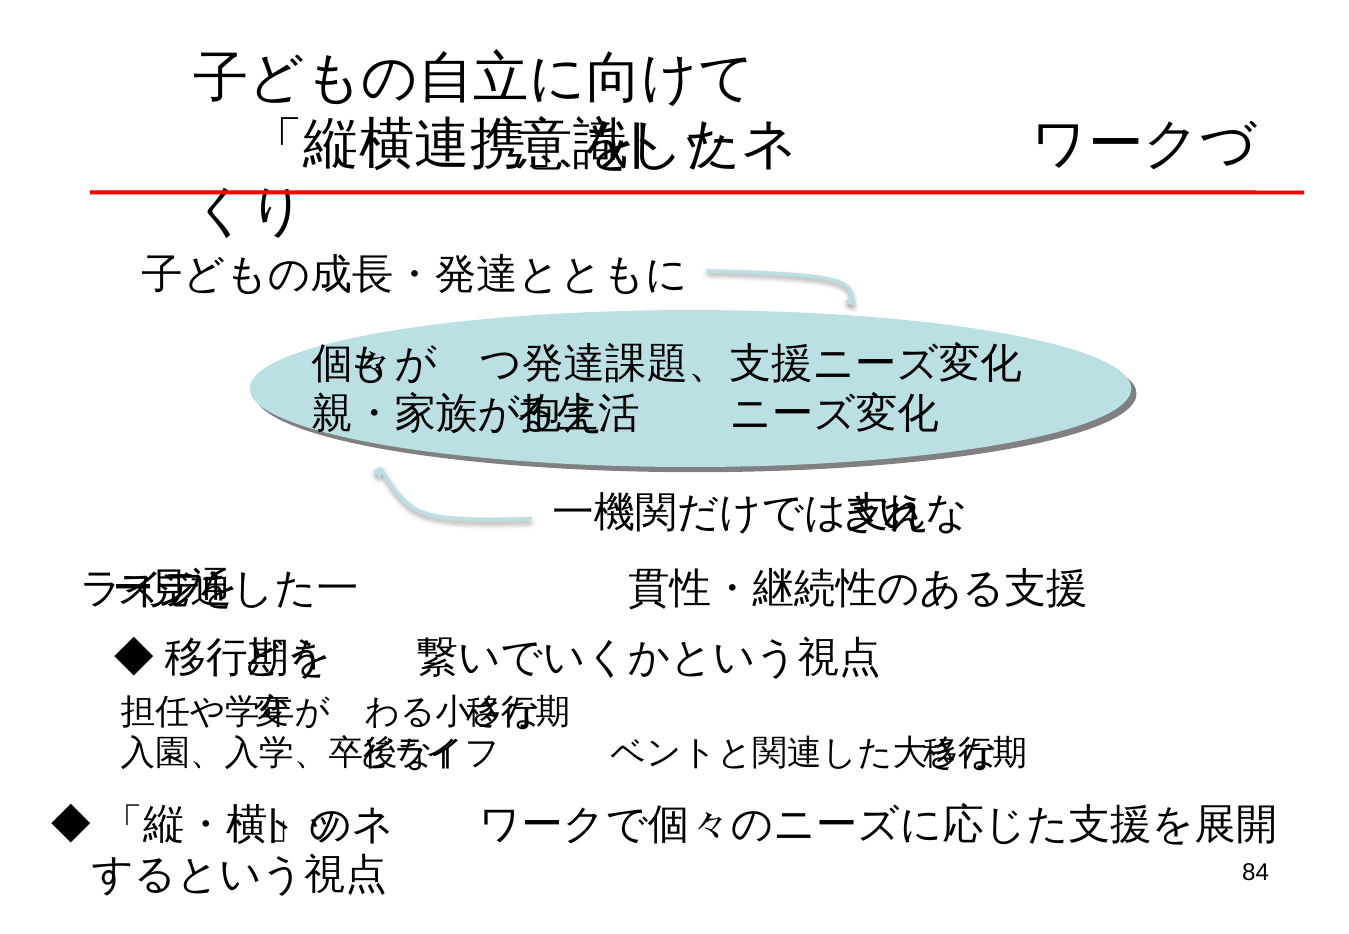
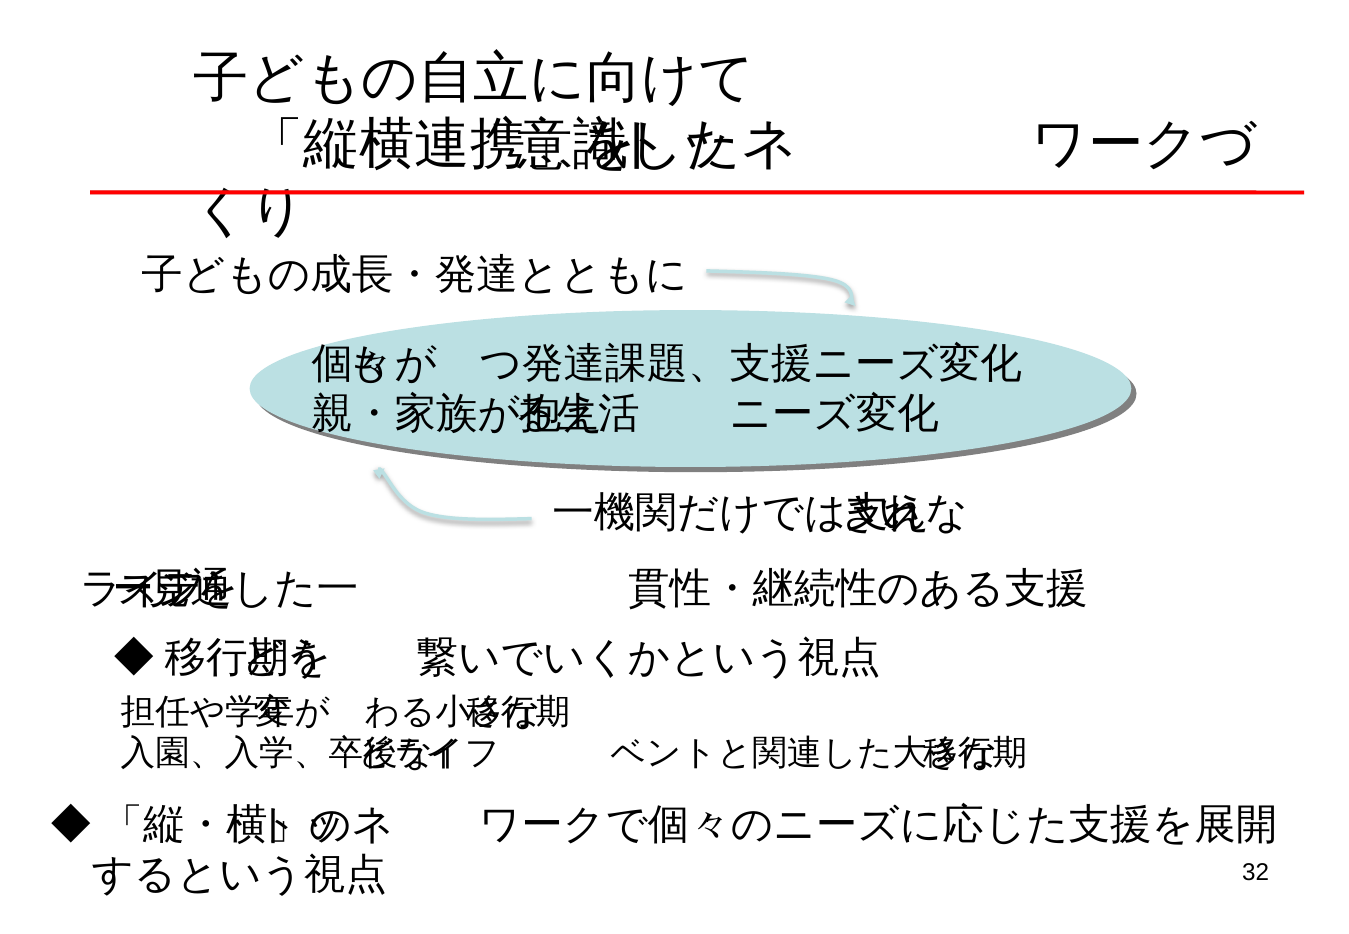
84: 84 -> 32
